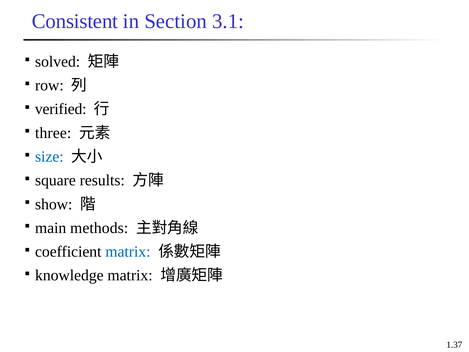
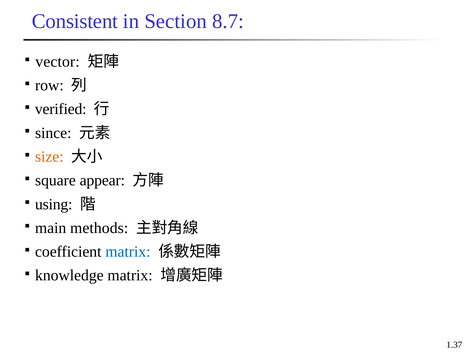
3.1: 3.1 -> 8.7
solved: solved -> vector
three: three -> since
size colour: blue -> orange
results: results -> appear
show: show -> using
